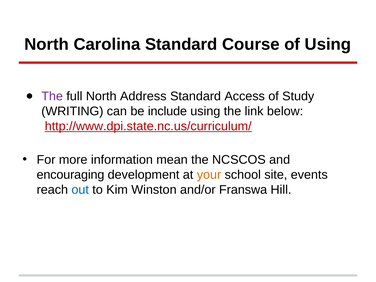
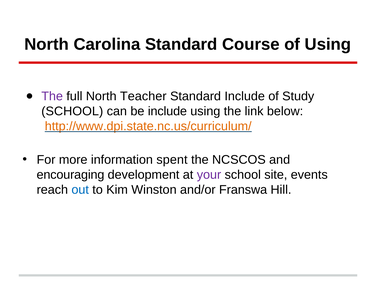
Address: Address -> Teacher
Standard Access: Access -> Include
WRITING at (72, 111): WRITING -> SCHOOL
http://www.dpi.state.nc.us/curriculum/ colour: red -> orange
mean: mean -> spent
your colour: orange -> purple
